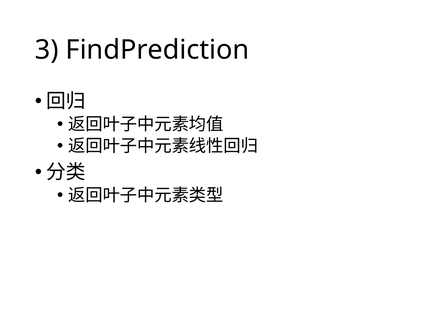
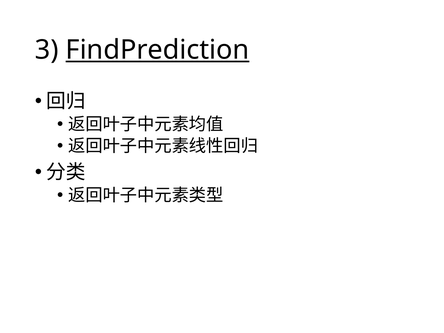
FindPrediction underline: none -> present
